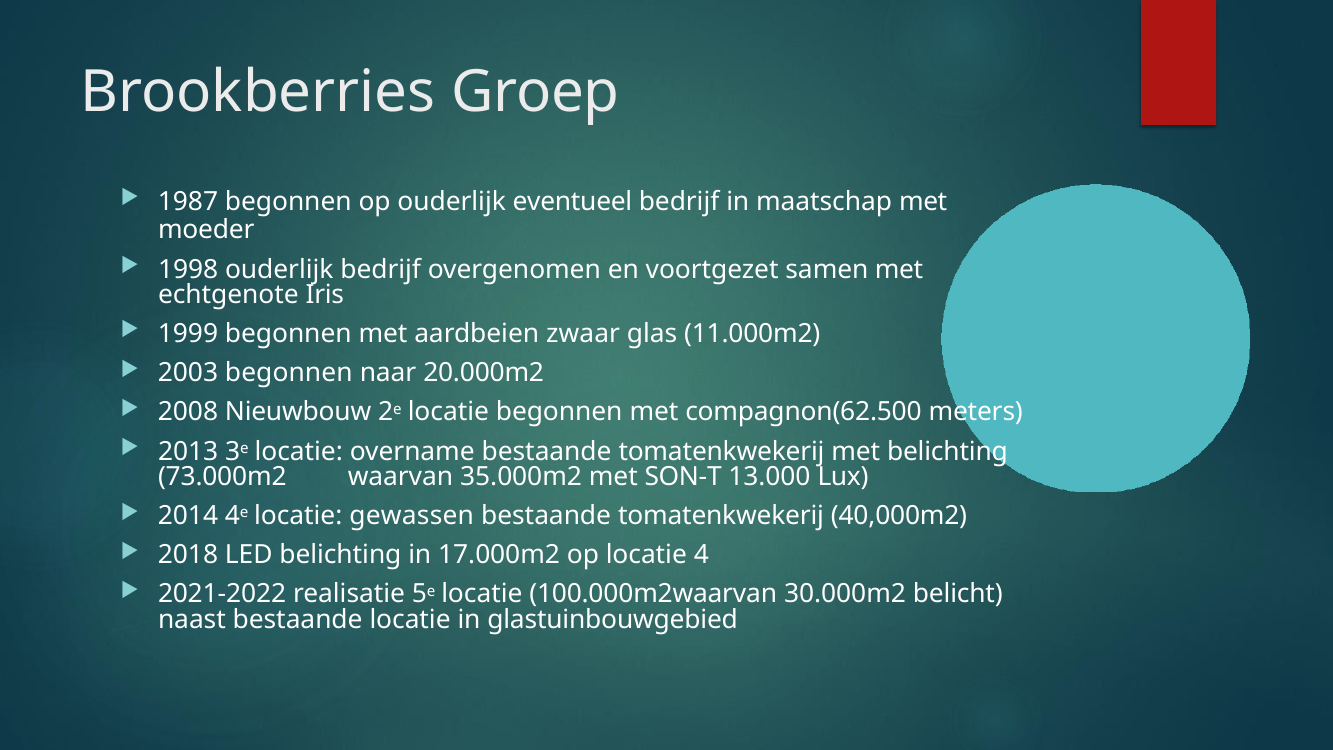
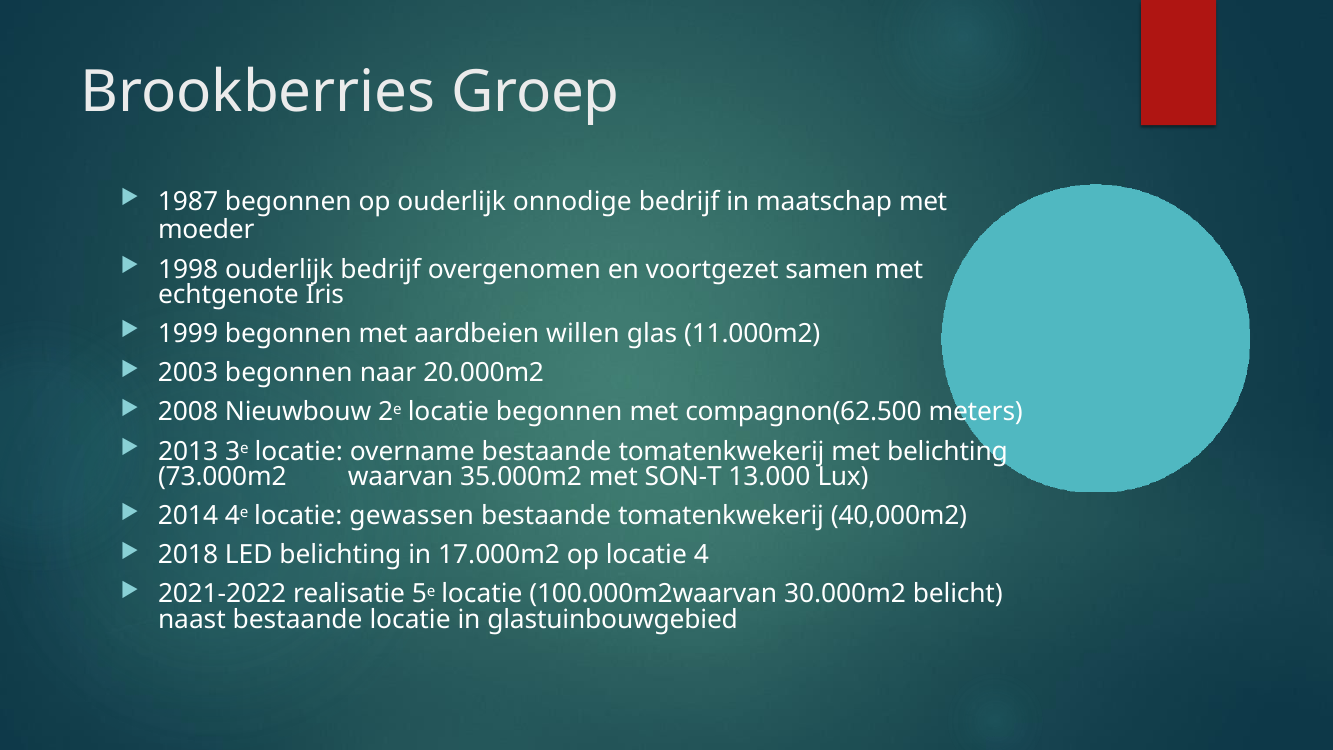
eventueel: eventueel -> onnodige
zwaar: zwaar -> willen
